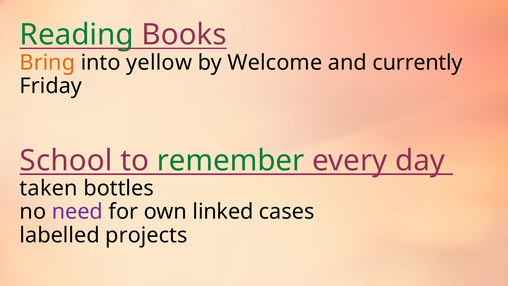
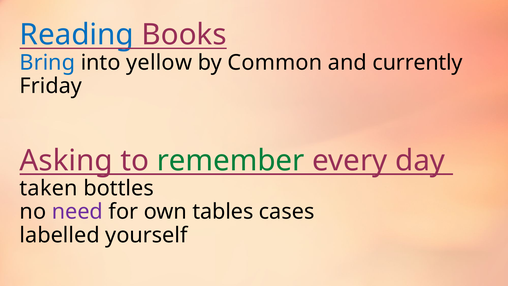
Reading colour: green -> blue
Bring colour: orange -> blue
Welcome: Welcome -> Common
School: School -> Asking
linked: linked -> tables
projects: projects -> yourself
